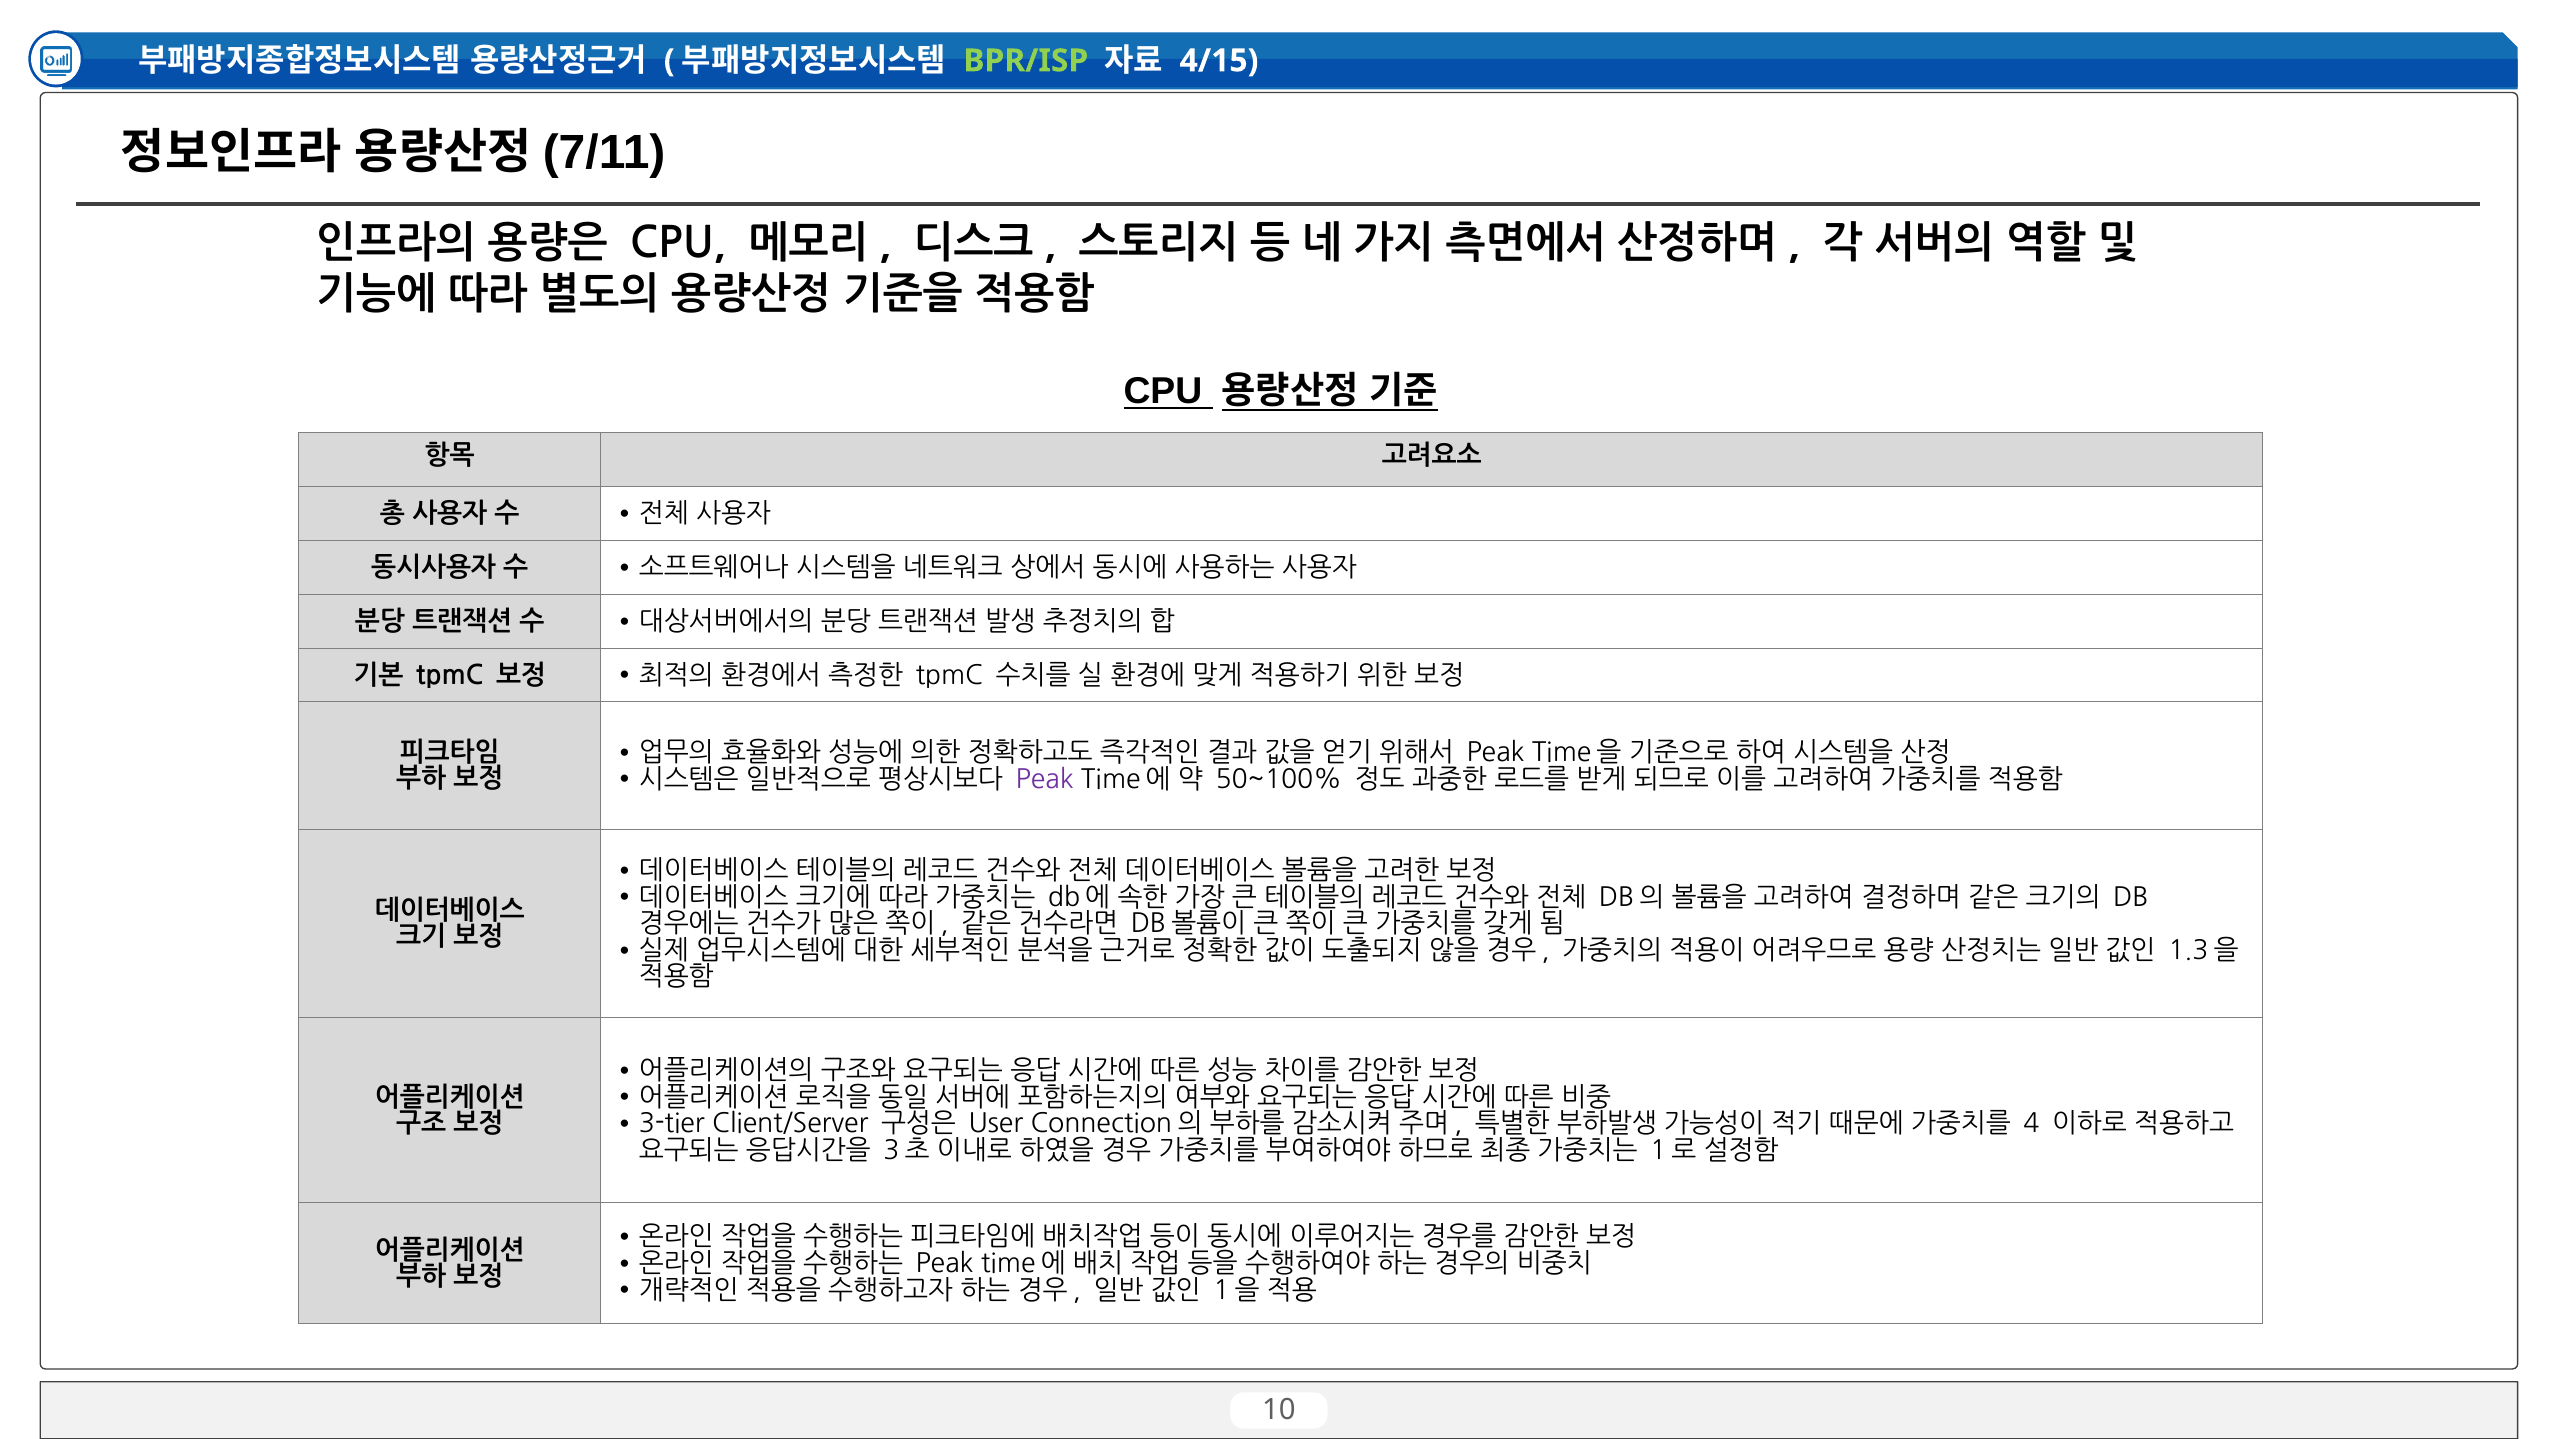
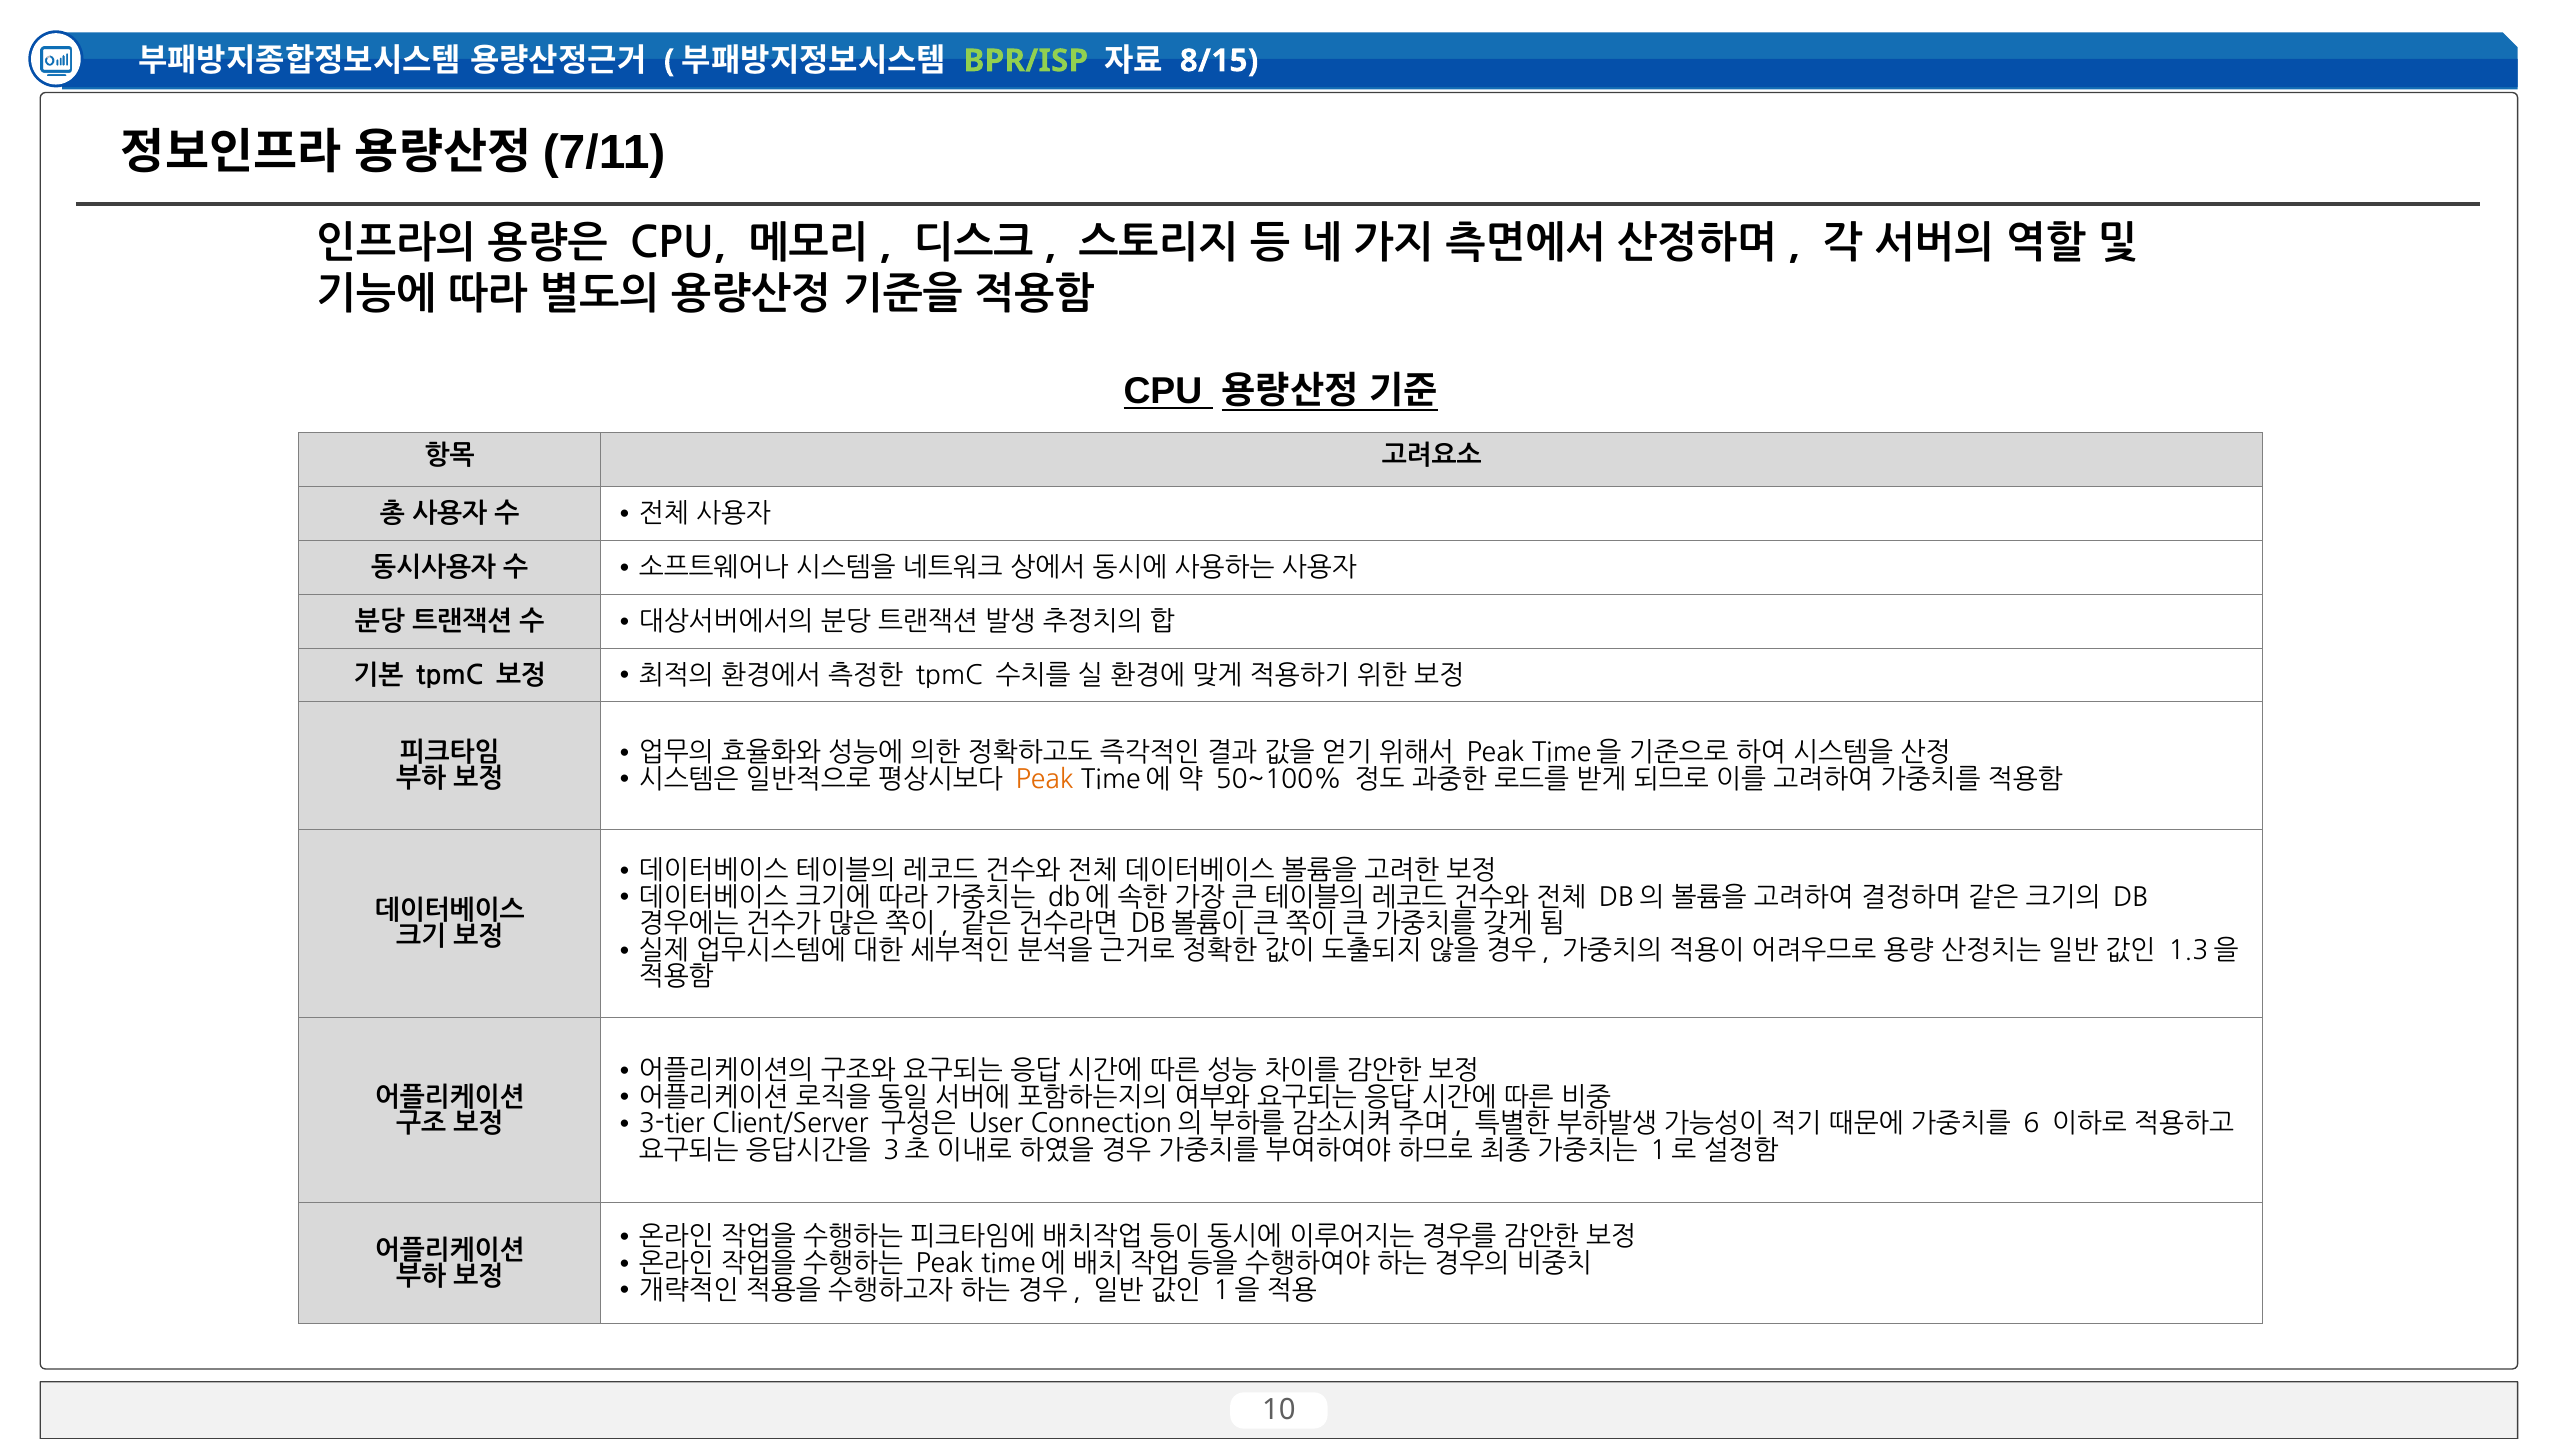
4/15: 4/15 -> 8/15
Peak at (1045, 779) colour: purple -> orange
4: 4 -> 6
